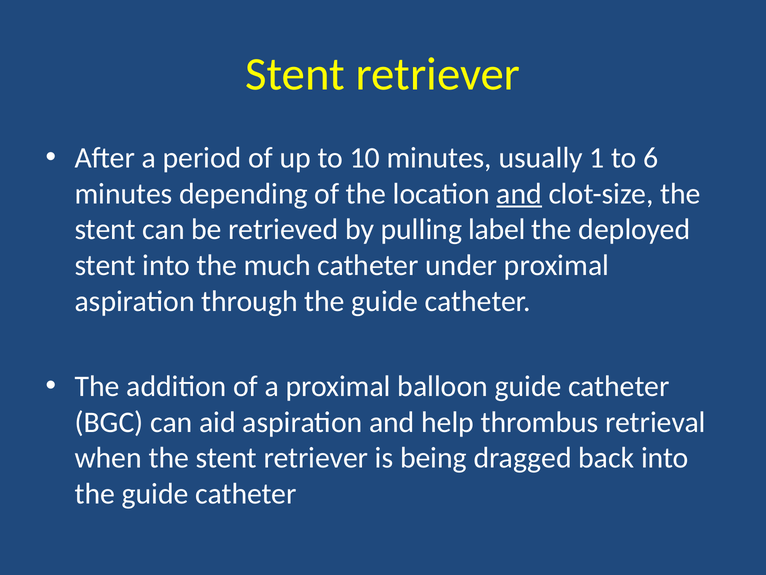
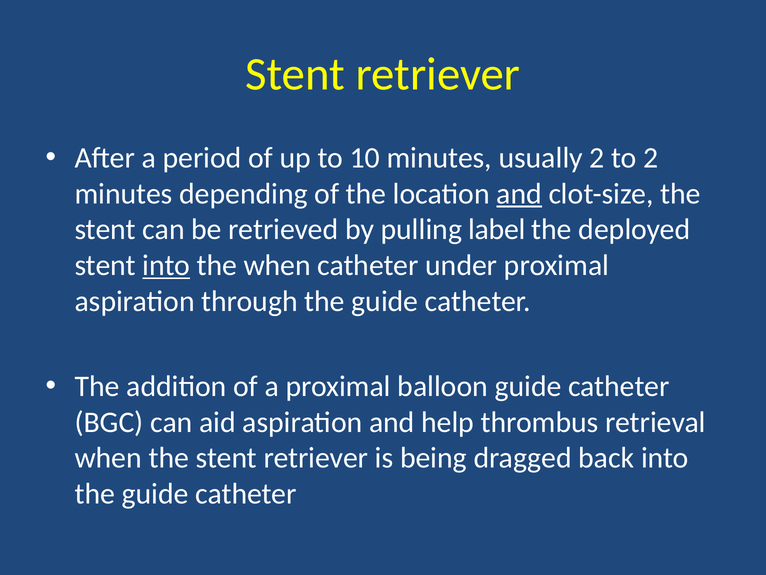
usually 1: 1 -> 2
to 6: 6 -> 2
into at (166, 265) underline: none -> present
the much: much -> when
